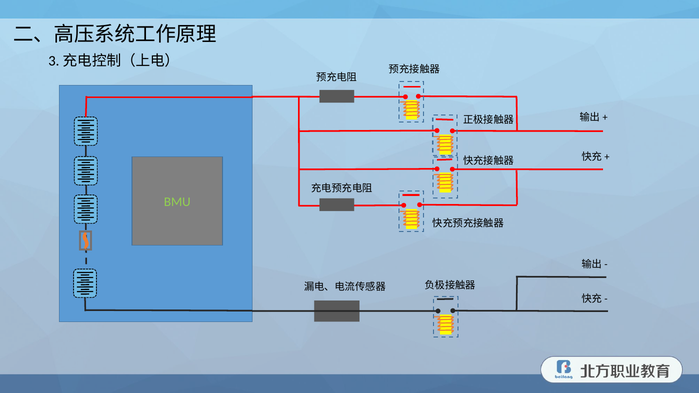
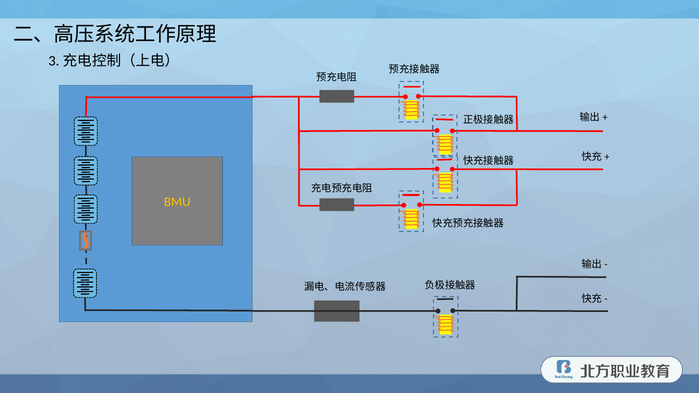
BMU colour: light green -> yellow
